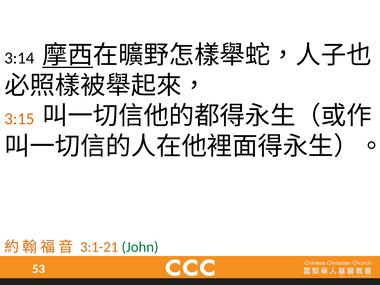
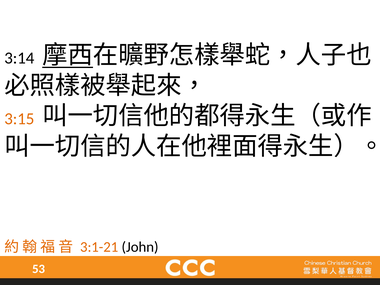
John colour: green -> black
